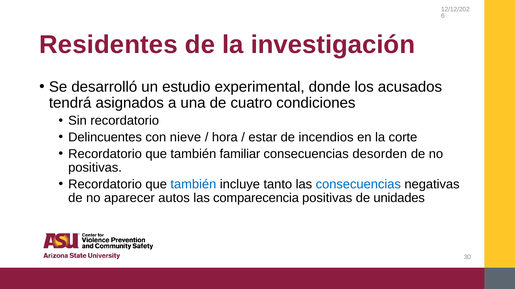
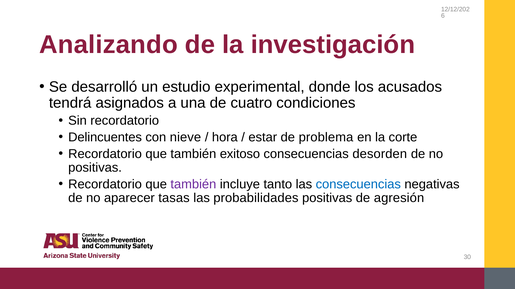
Residentes: Residentes -> Analizando
incendios: incendios -> problema
familiar: familiar -> exitoso
también at (193, 185) colour: blue -> purple
autos: autos -> tasas
comparecencia: comparecencia -> probabilidades
unidades: unidades -> agresión
